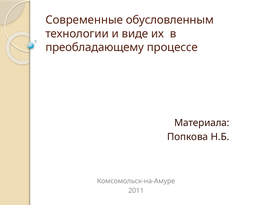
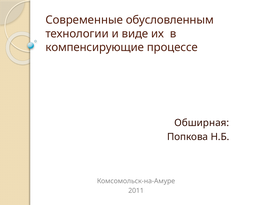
преобладающему: преобладающему -> компенсирующие
Материала: Материала -> Обширная
